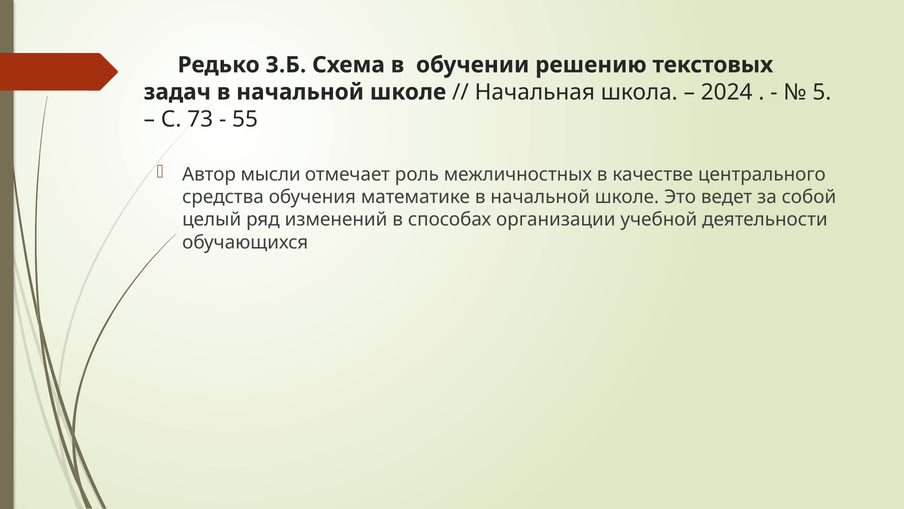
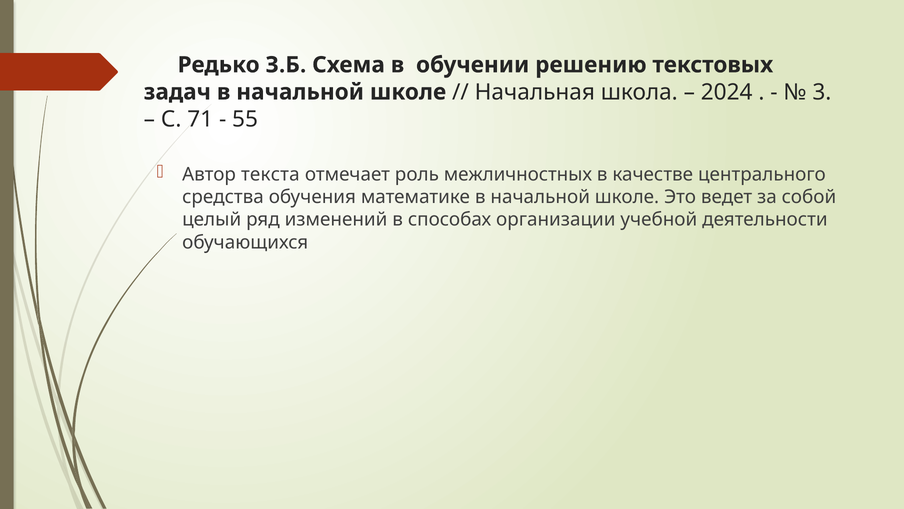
5: 5 -> 3
73: 73 -> 71
мысли: мысли -> текста
